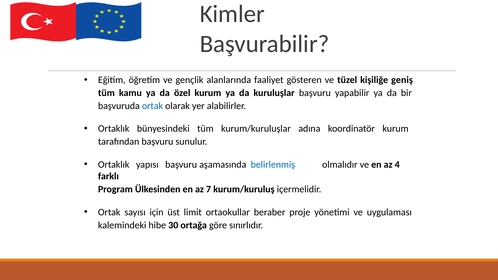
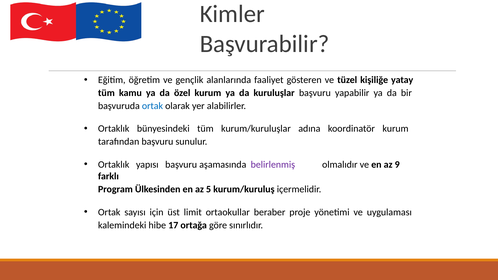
geniş: geniş -> yatay
belirlenmiş colour: blue -> purple
4: 4 -> 9
7: 7 -> 5
30: 30 -> 17
